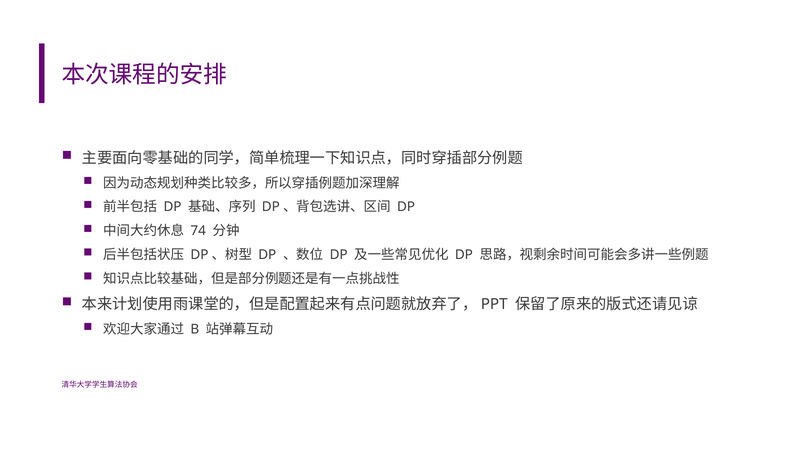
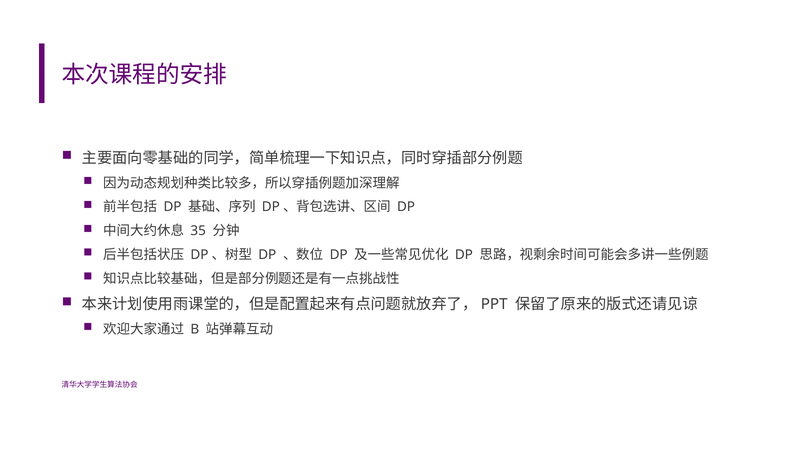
74: 74 -> 35
